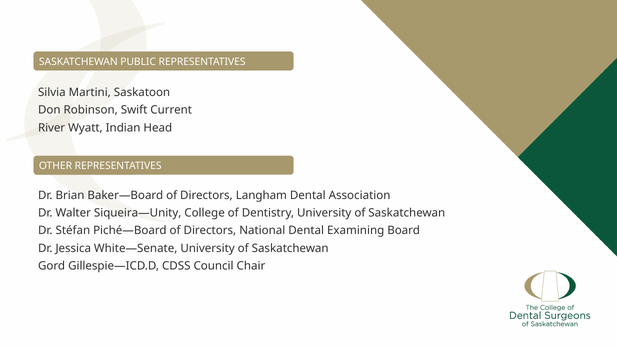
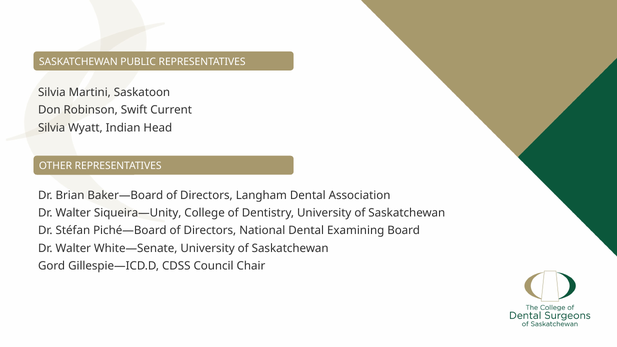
River at (52, 128): River -> Silvia
Jessica at (73, 248): Jessica -> Walter
